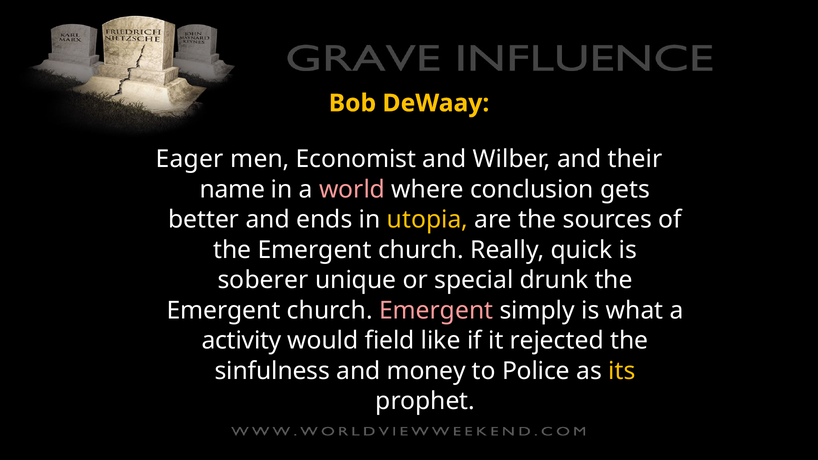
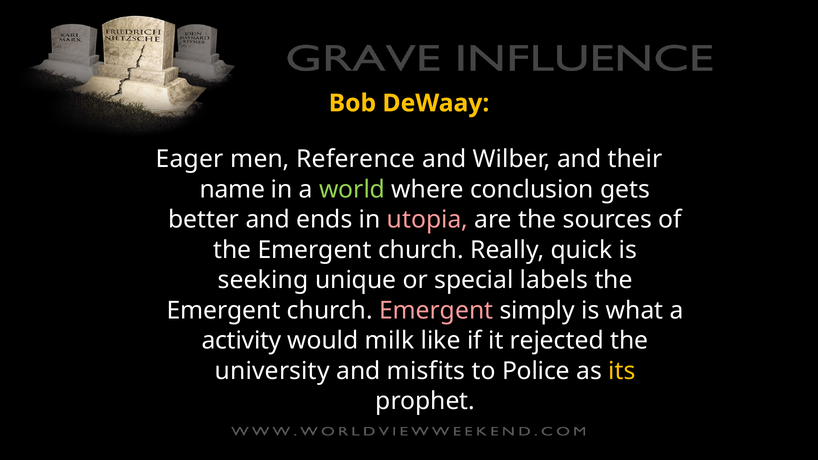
Economist: Economist -> Reference
world colour: pink -> light green
utopia colour: yellow -> pink
soberer: soberer -> seeking
drunk: drunk -> labels
field: field -> milk
sinfulness: sinfulness -> university
money: money -> misfits
